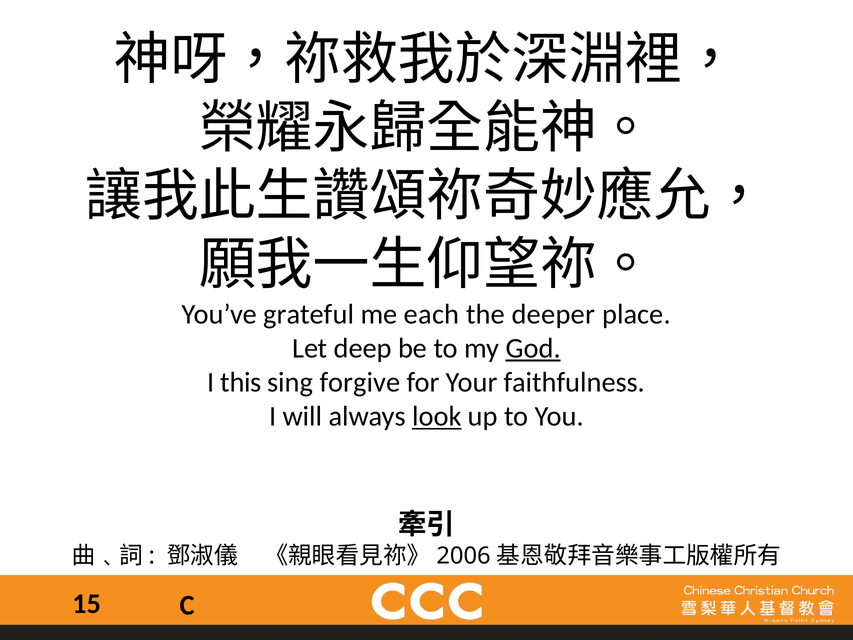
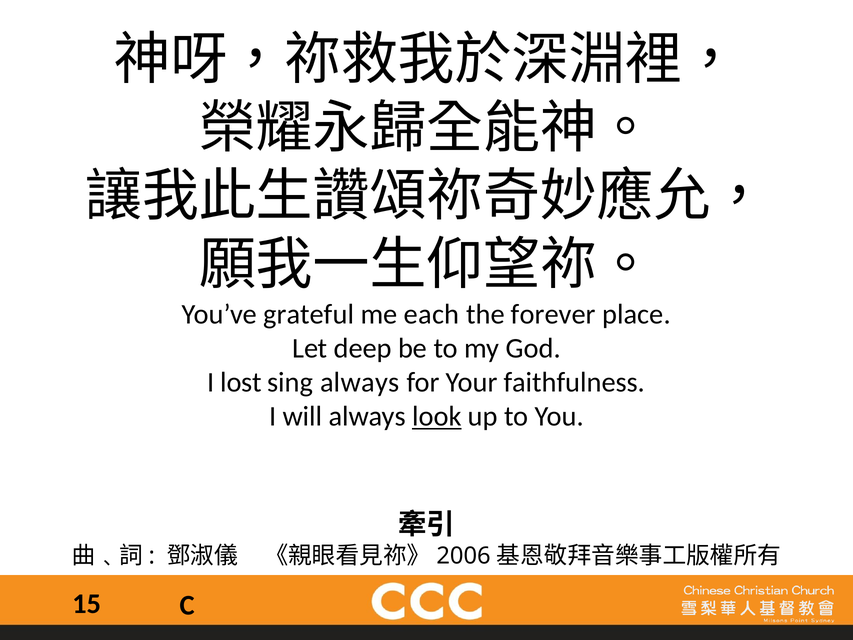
deeper: deeper -> forever
God underline: present -> none
this: this -> lost
sing forgive: forgive -> always
